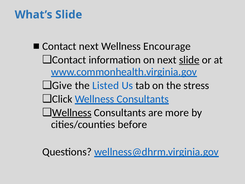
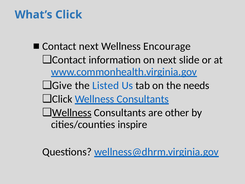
What’s Slide: Slide -> Click
slide at (189, 60) underline: present -> none
stress: stress -> needs
more: more -> other
before: before -> inspire
